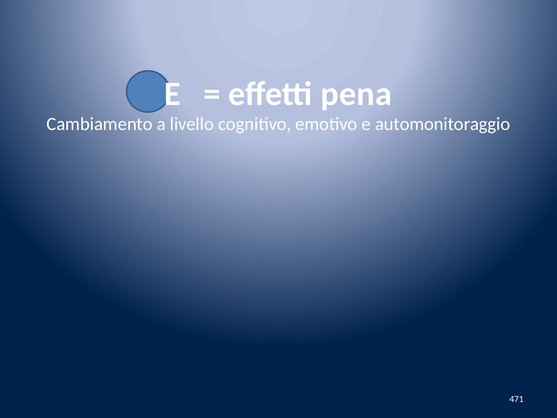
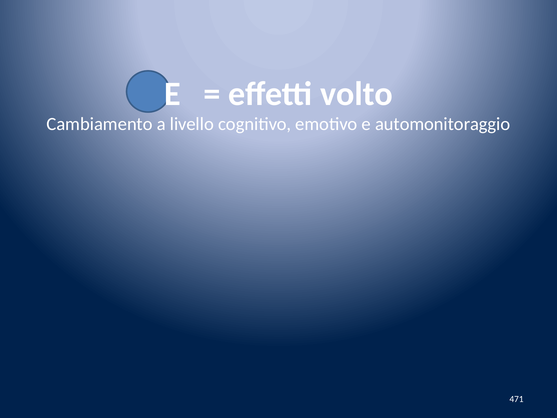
pena: pena -> volto
